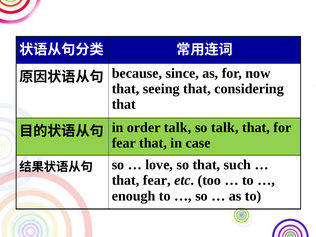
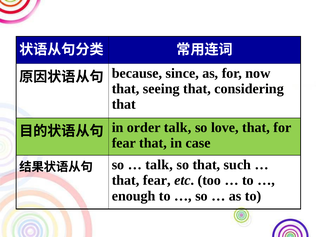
so talk: talk -> love
love at (159, 165): love -> talk
